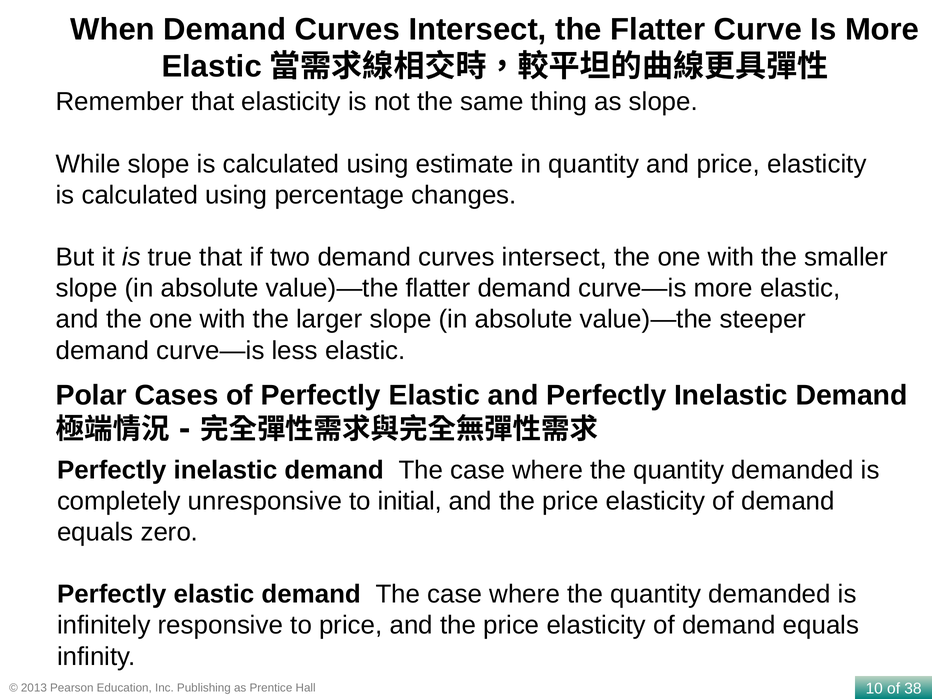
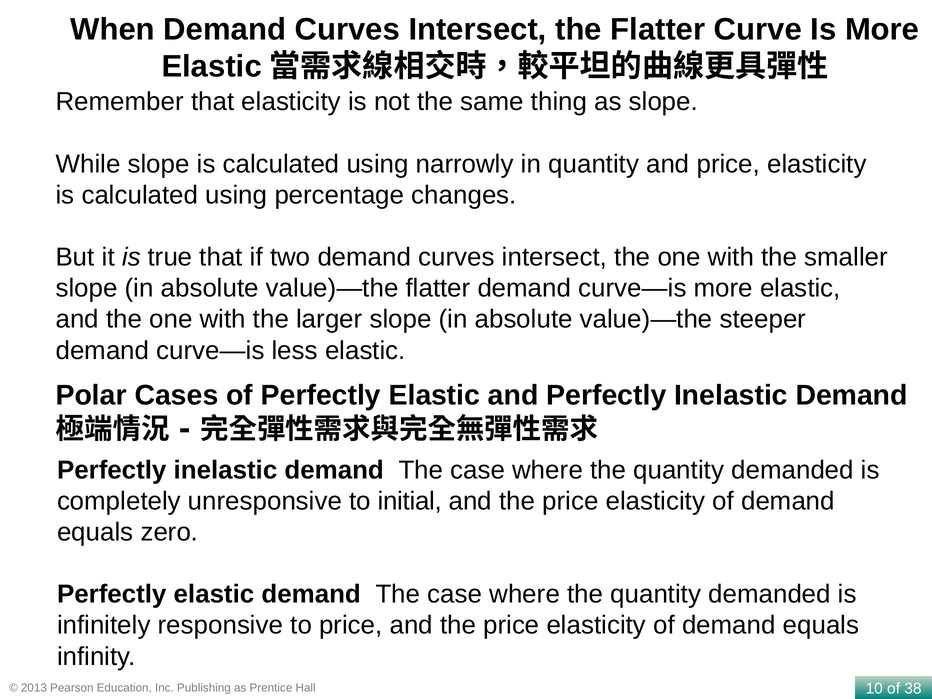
estimate: estimate -> narrowly
